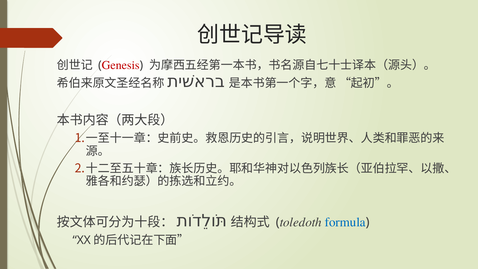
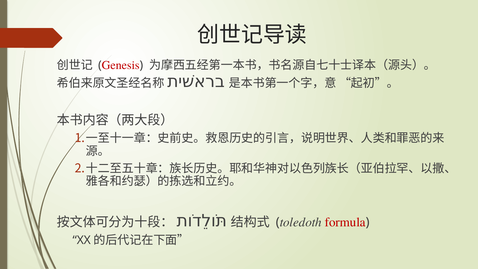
formula colour: blue -> red
